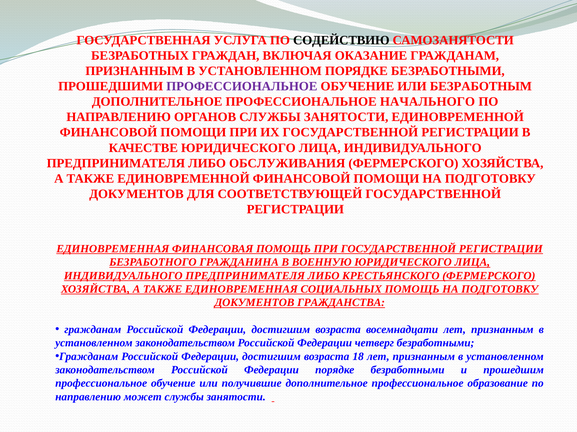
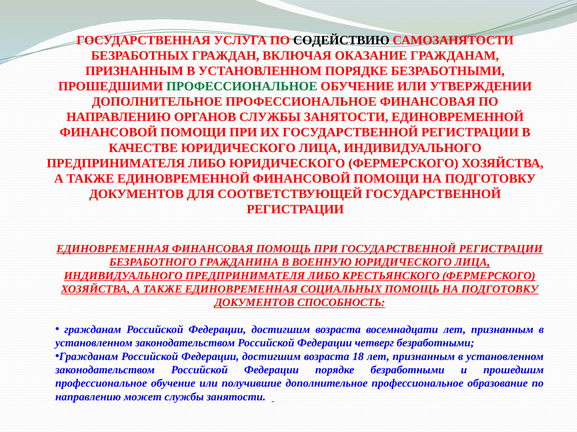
ПРОФЕССИОНАЛЬНОЕ at (242, 87) colour: purple -> green
БЕЗРАБОТНЫМ: БЕЗРАБОТНЫМ -> УТВЕРЖДЕНИИ
ПРОФЕССИОНАЛЬНОЕ НАЧАЛЬНОГО: НАЧАЛЬНОГО -> ФИНАНСОВАЯ
ЛИБО ОБСЛУЖИВАНИЯ: ОБСЛУЖИВАНИЯ -> ЮРИДИЧЕСКОГО
ГРАЖДАНСТВА: ГРАЖДАНСТВА -> СПОСОБНОСТЬ
